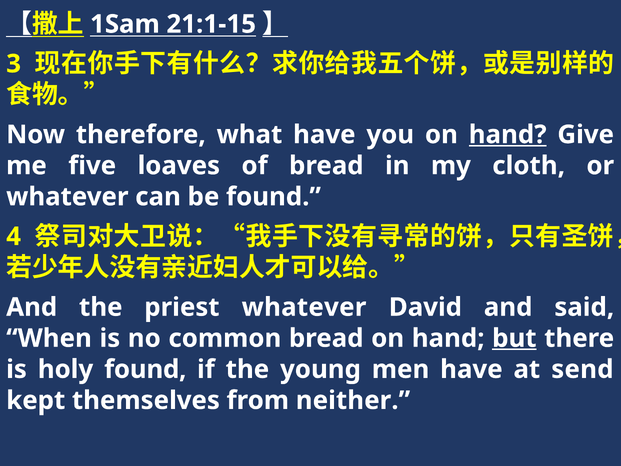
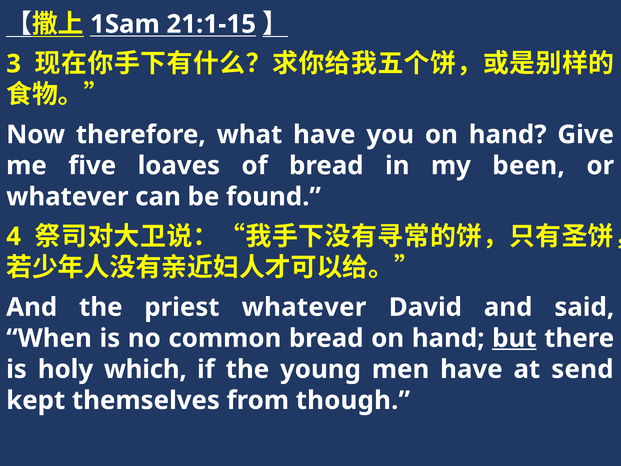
hand at (508, 135) underline: present -> none
cloth: cloth -> been
holy found: found -> which
neither: neither -> though
